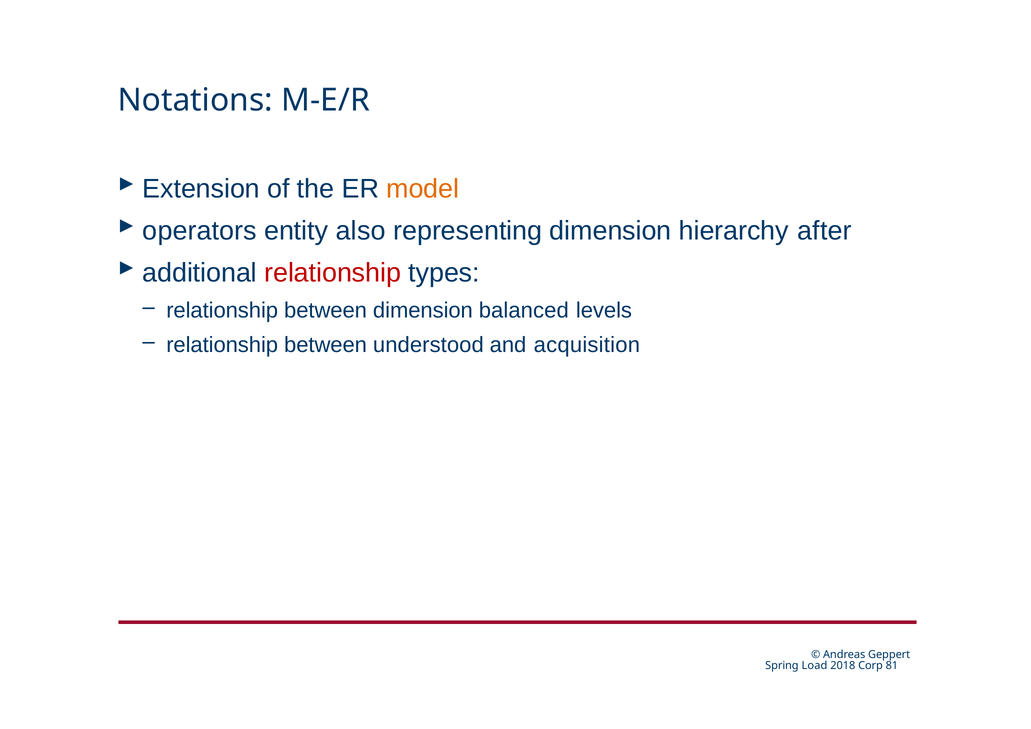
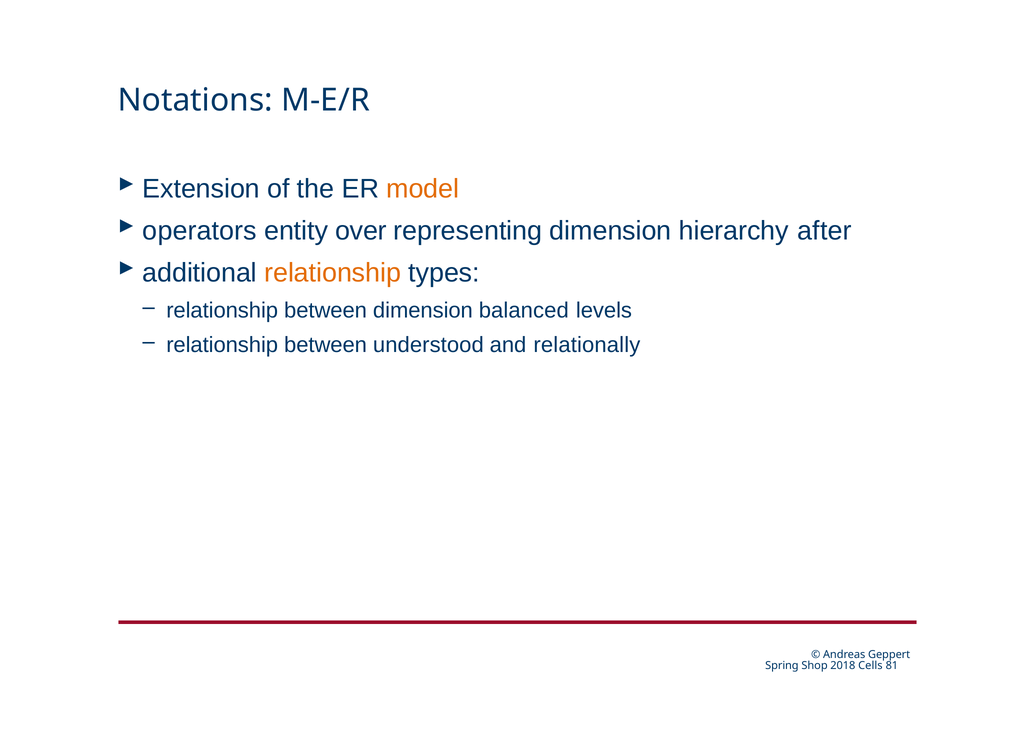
also: also -> over
relationship at (333, 273) colour: red -> orange
acquisition: acquisition -> relationally
Load: Load -> Shop
Corp: Corp -> Cells
